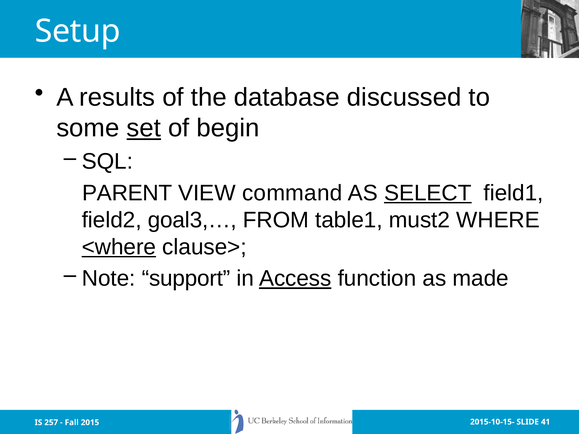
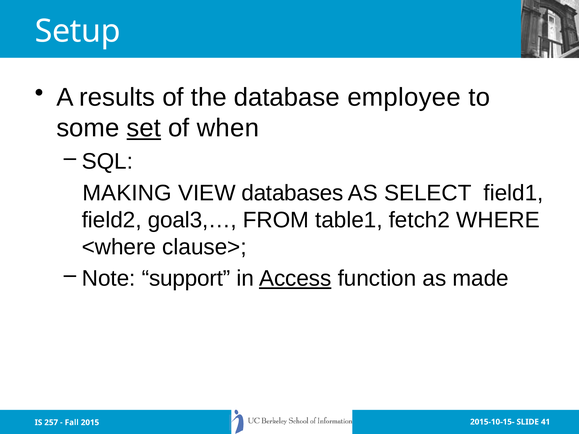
discussed: discussed -> employee
begin: begin -> when
PARENT: PARENT -> MAKING
command: command -> databases
SELECT underline: present -> none
must2: must2 -> fetch2
<where underline: present -> none
